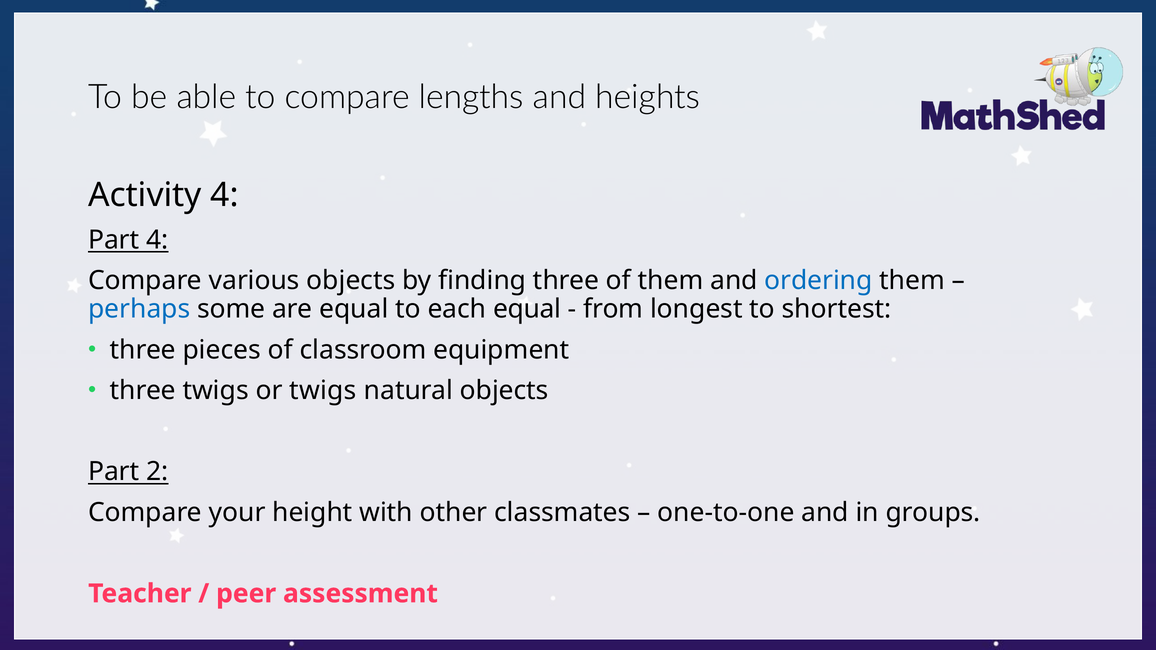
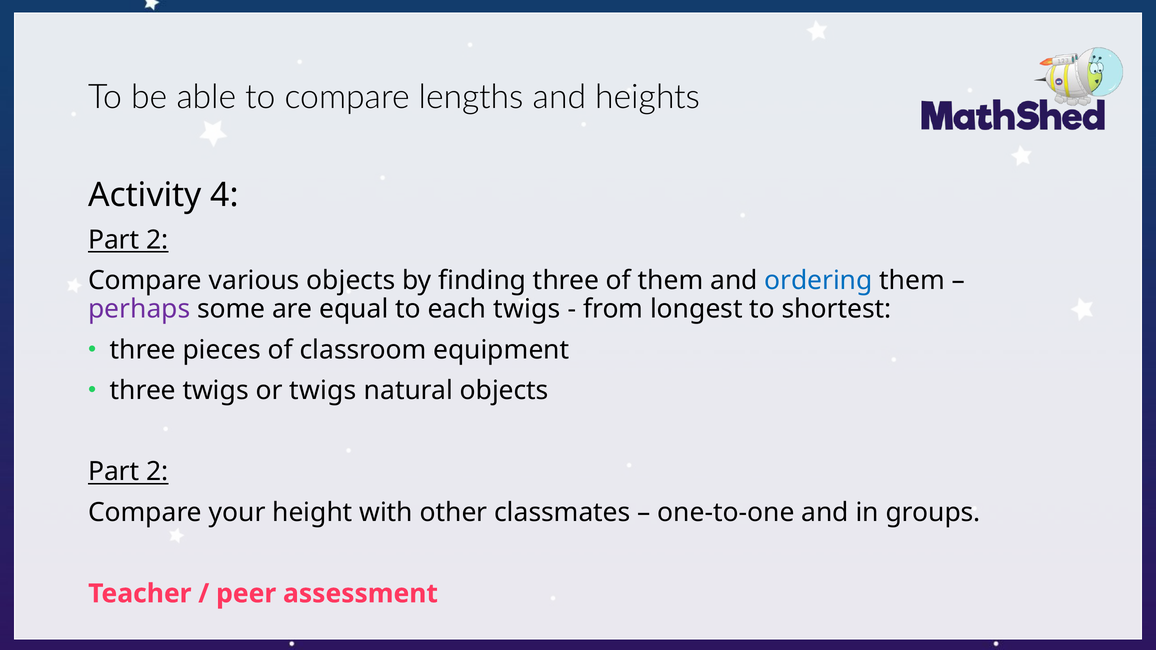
4 at (157, 240): 4 -> 2
perhaps colour: blue -> purple
each equal: equal -> twigs
